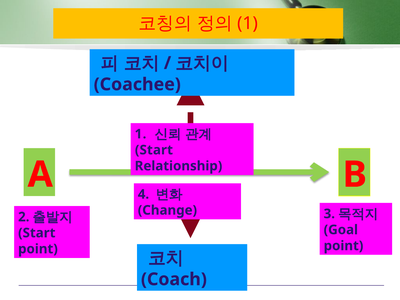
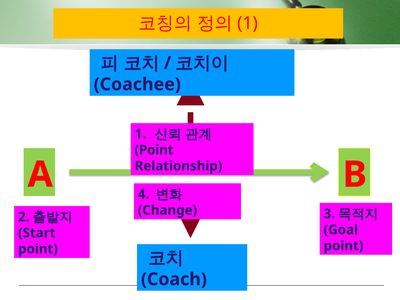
Start at (154, 150): Start -> Point
